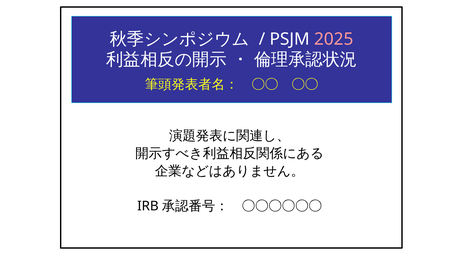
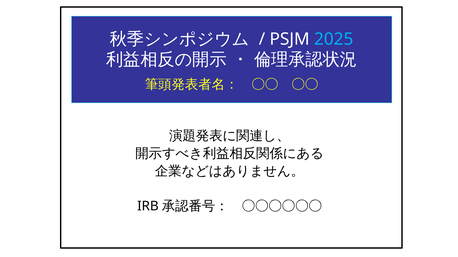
2025 colour: pink -> light blue
